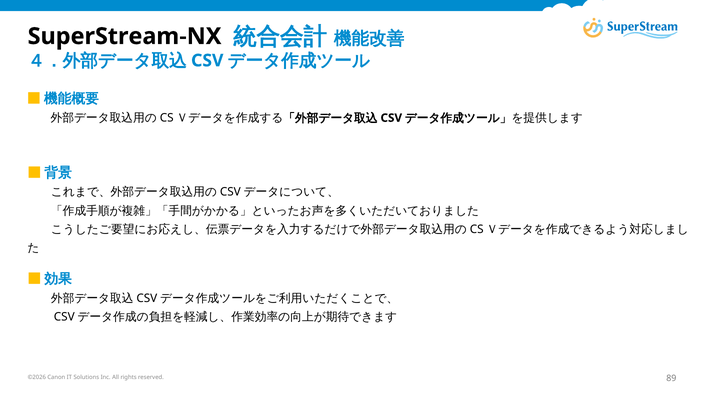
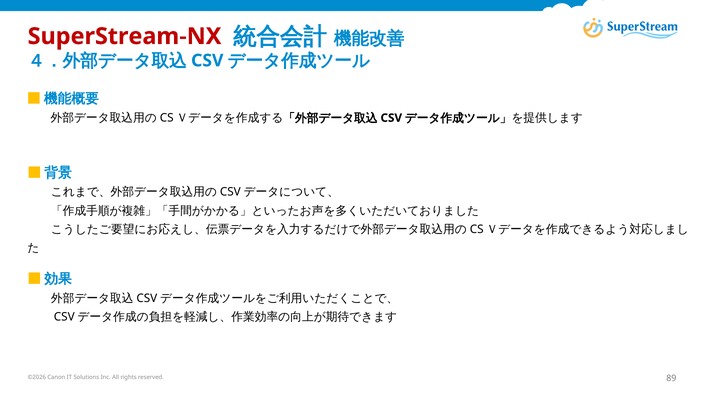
SuperStream-NX colour: black -> red
